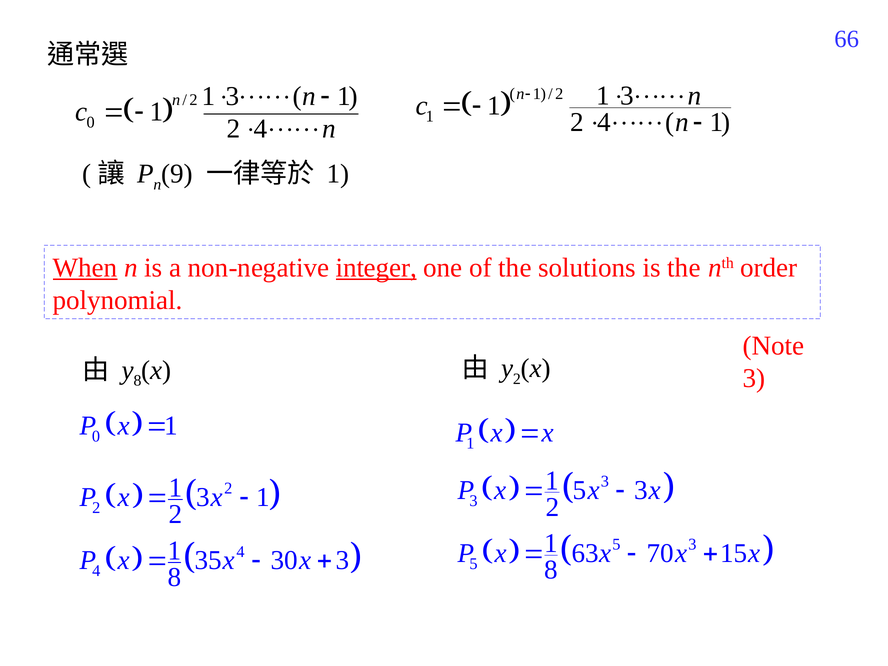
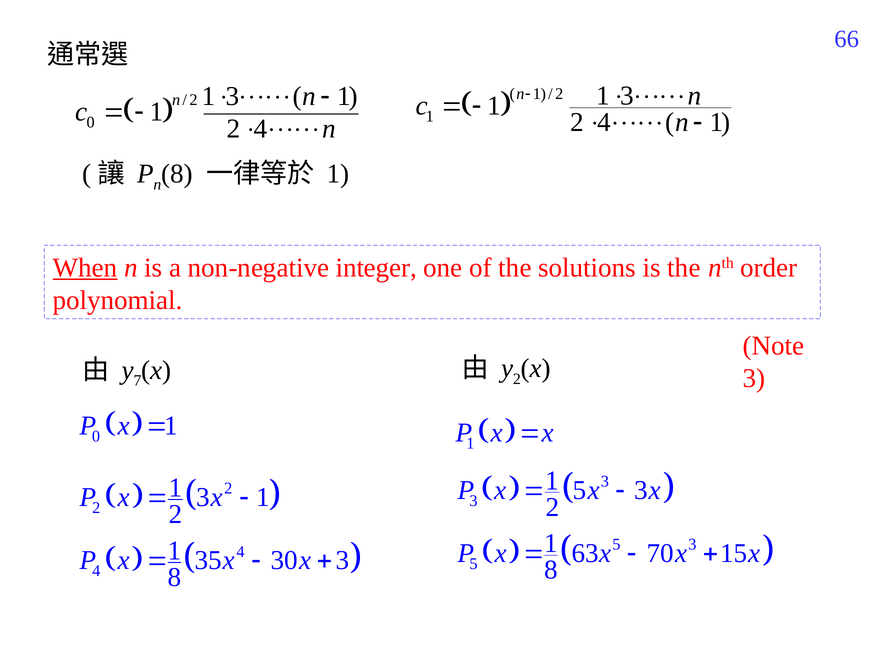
n 9: 9 -> 8
integer underline: present -> none
8 at (138, 381): 8 -> 7
